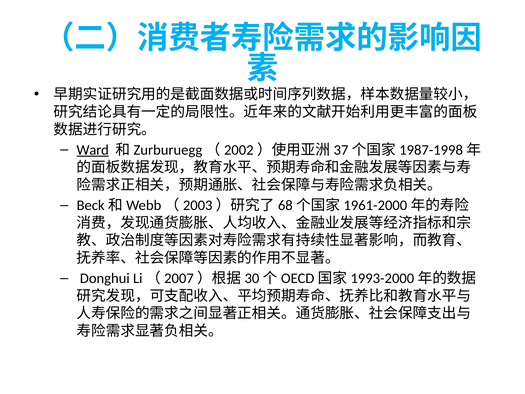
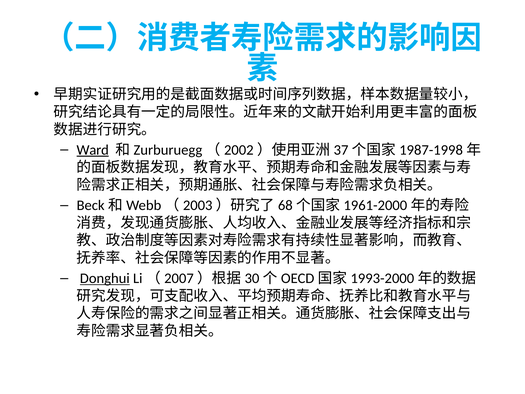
Donghui underline: none -> present
